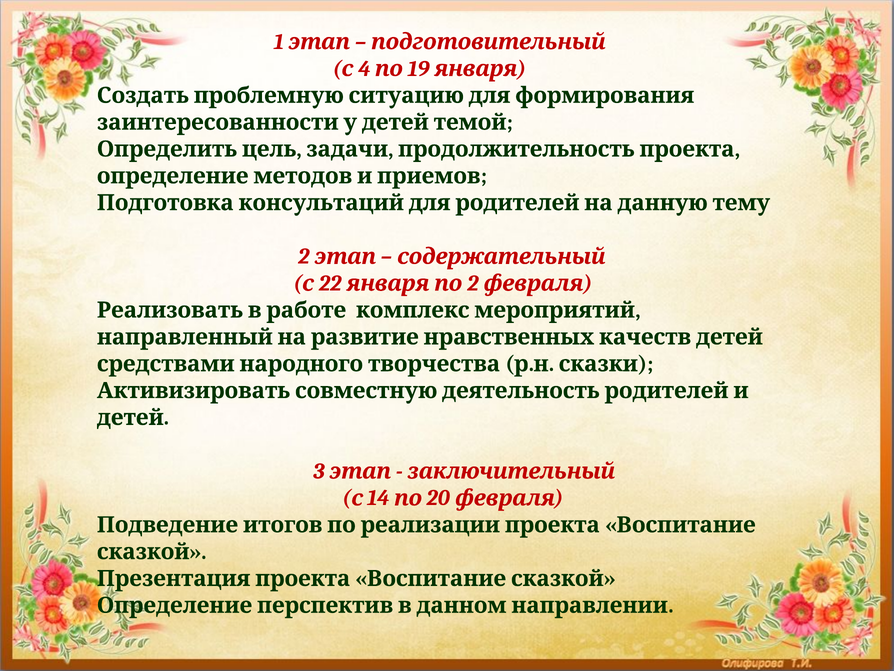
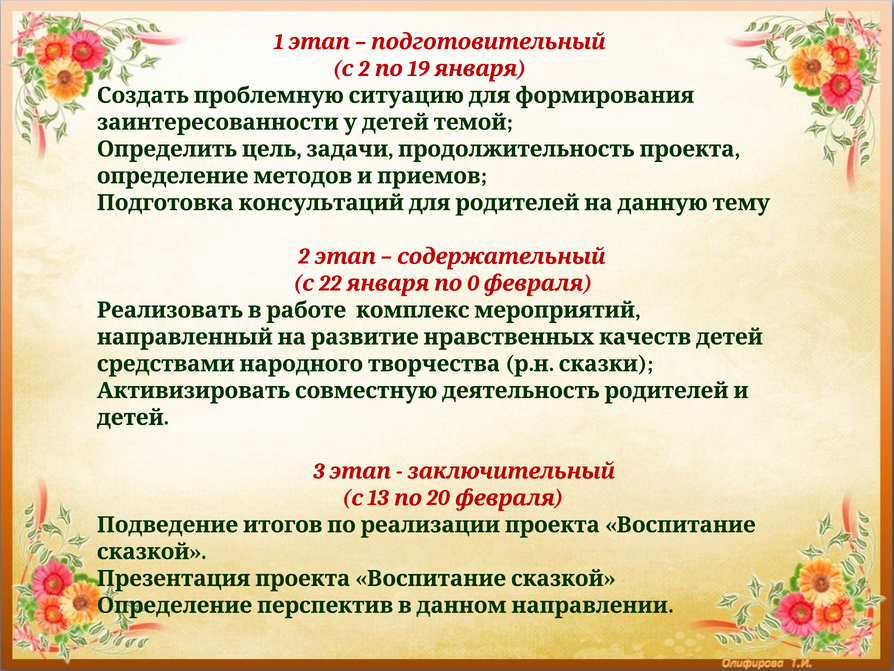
4 at (364, 69): 4 -> 2
22 2: 2 -> 0
14: 14 -> 13
